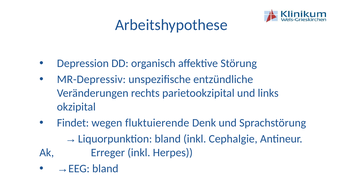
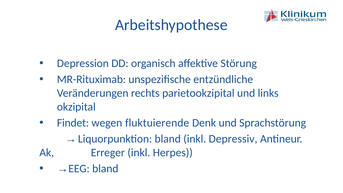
MR-Depressiv: MR-Depressiv -> MR-Rituximab
Cephalgie: Cephalgie -> Depressiv
